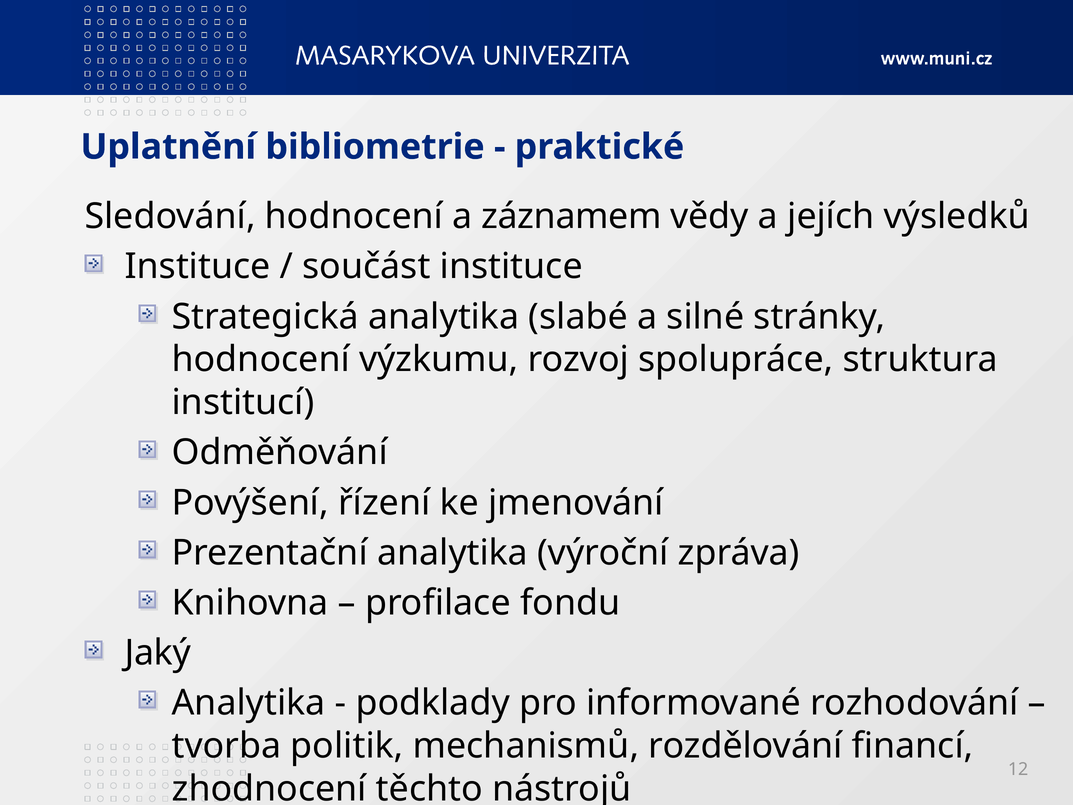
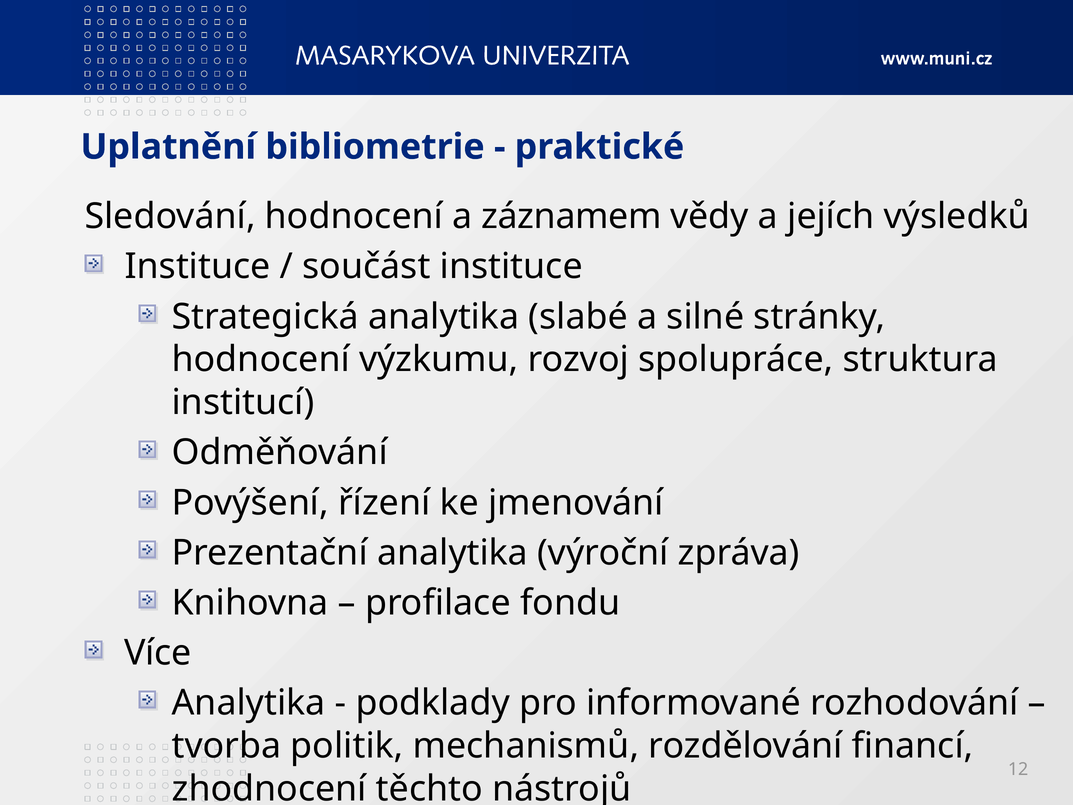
Jaký: Jaký -> Více
